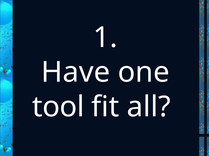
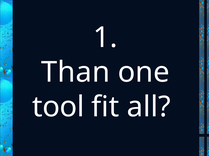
Have: Have -> Than
